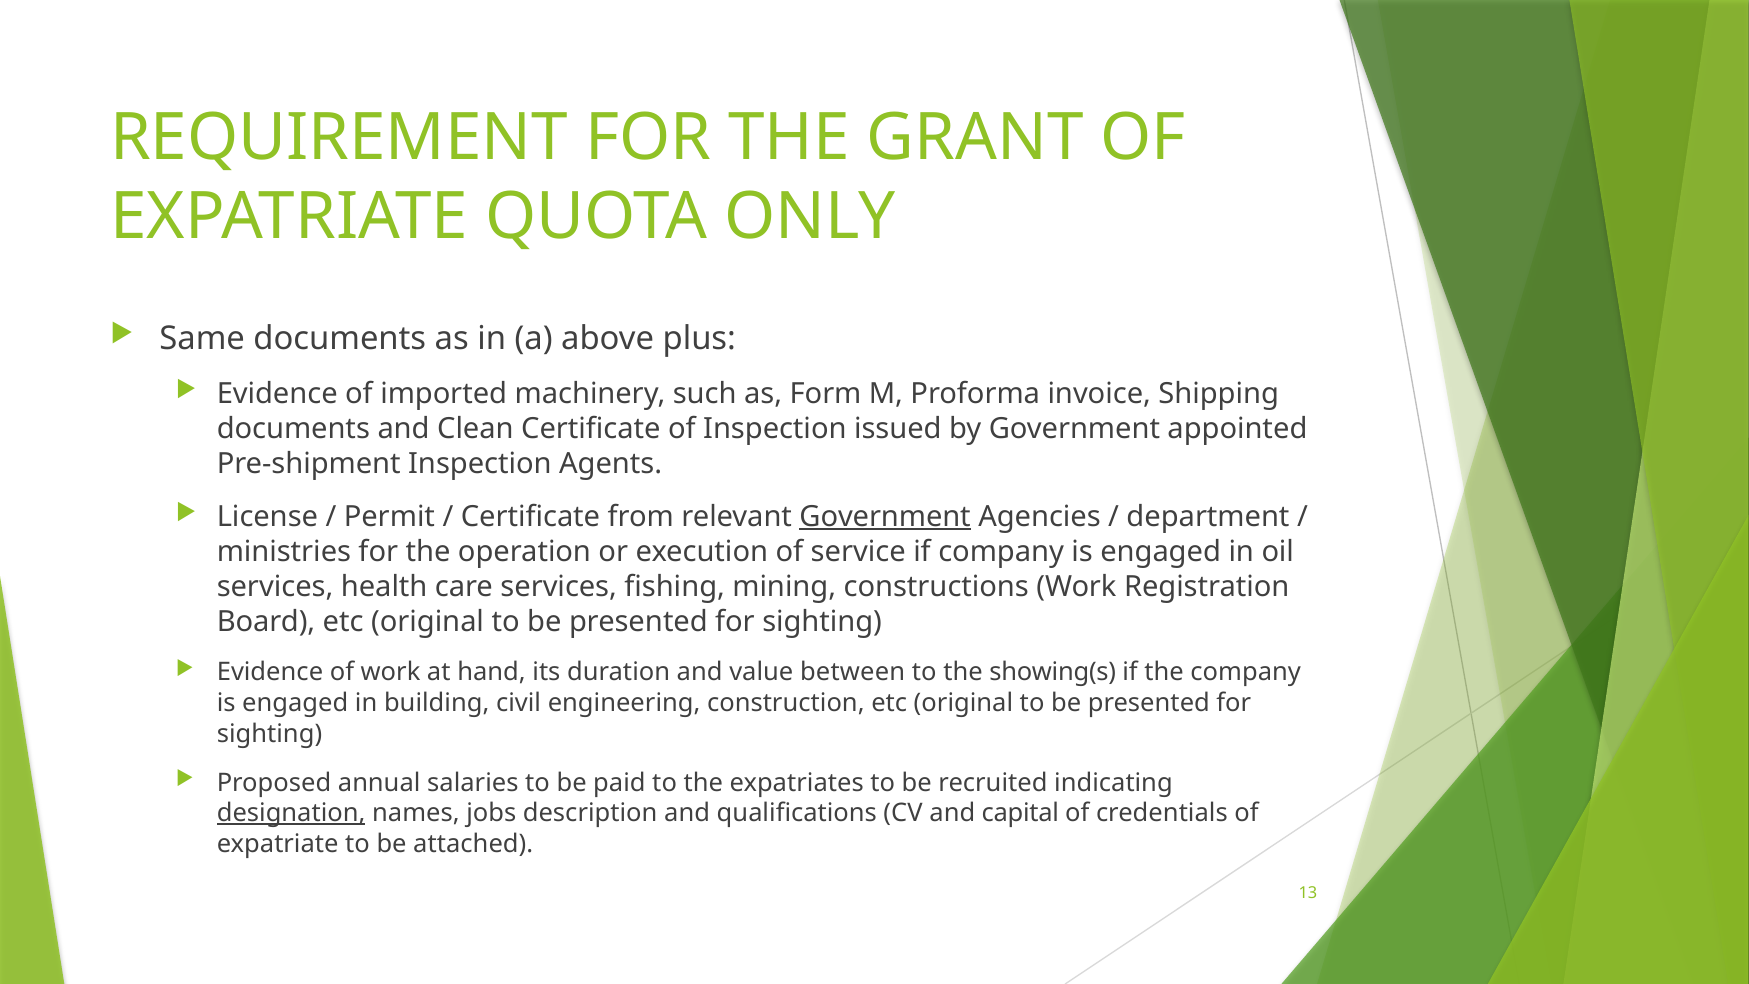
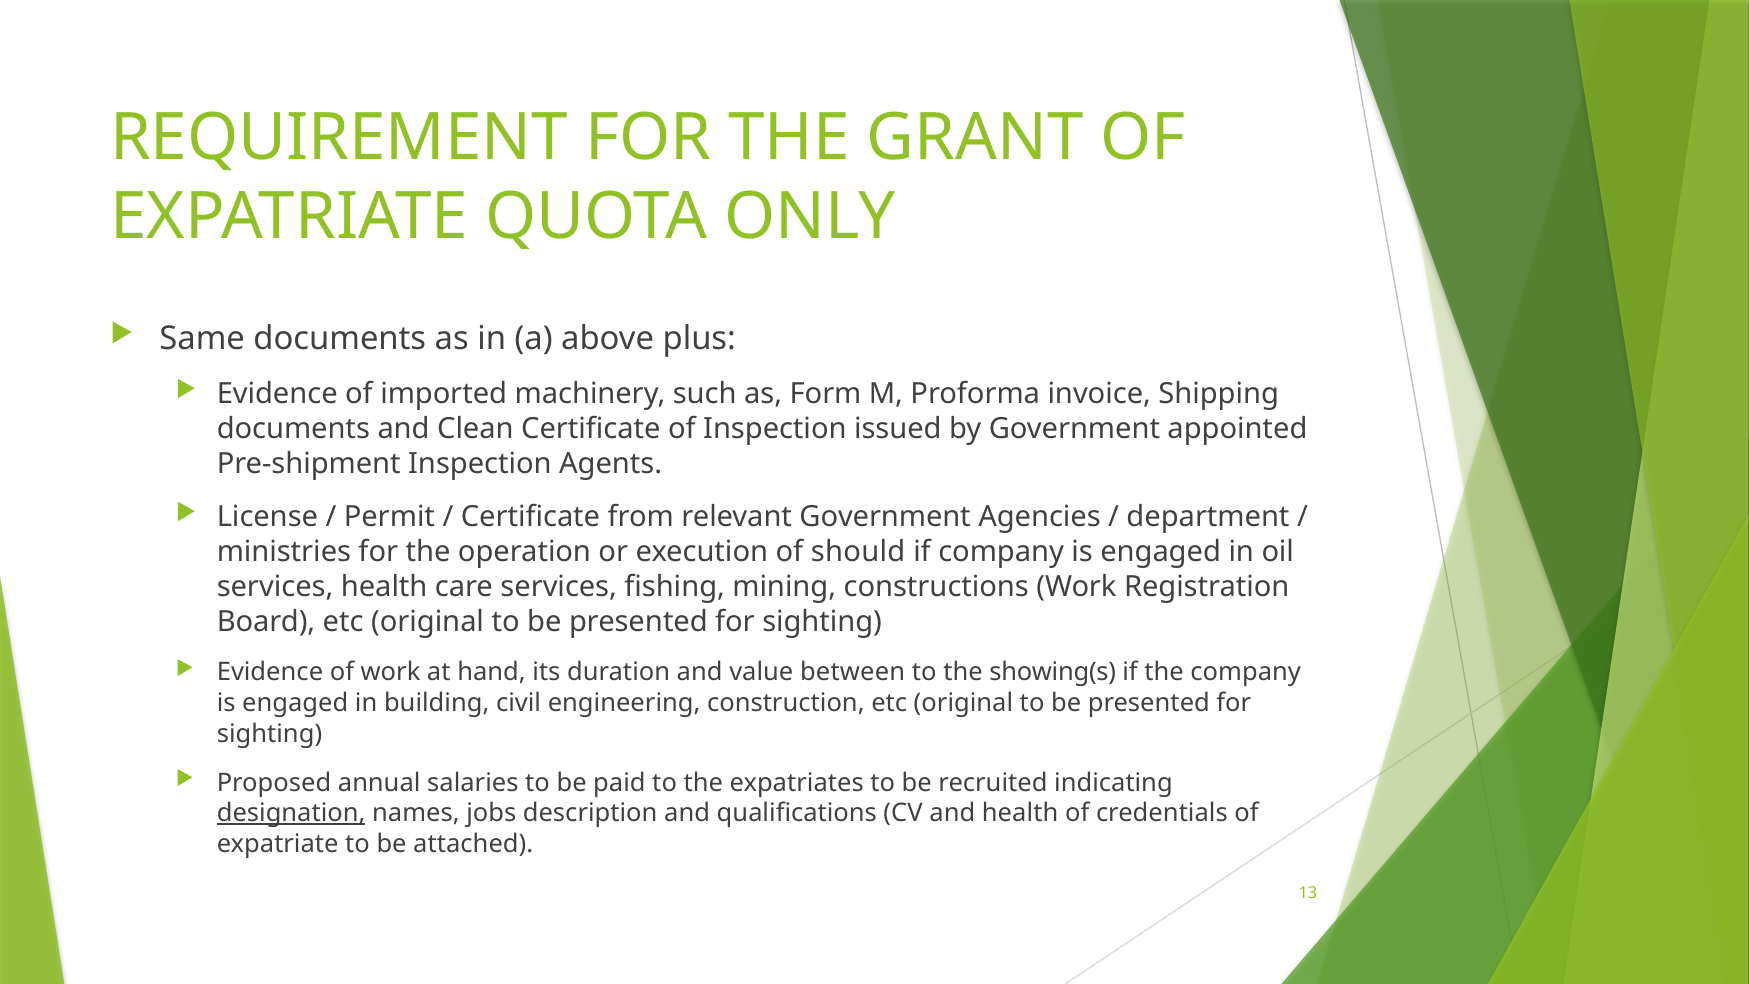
Government at (885, 517) underline: present -> none
service: service -> should
and capital: capital -> health
